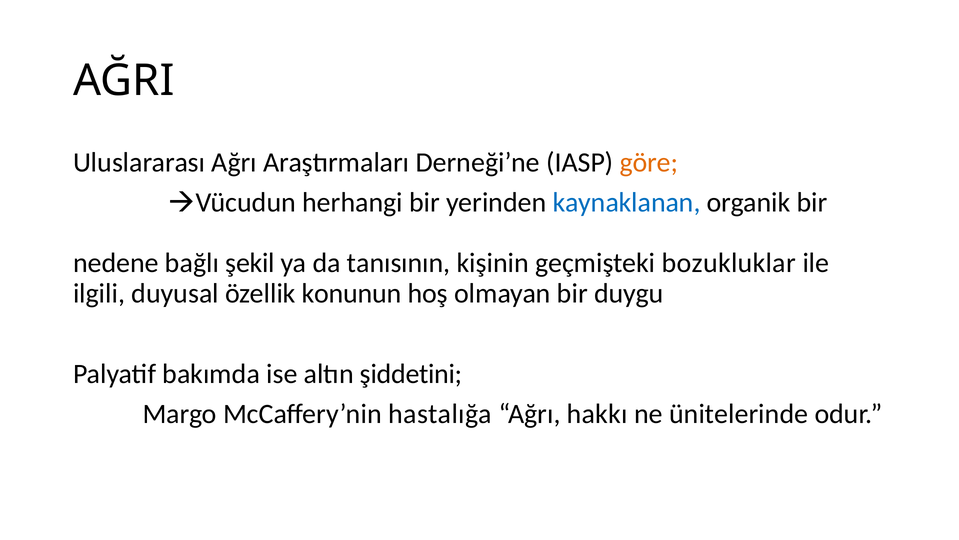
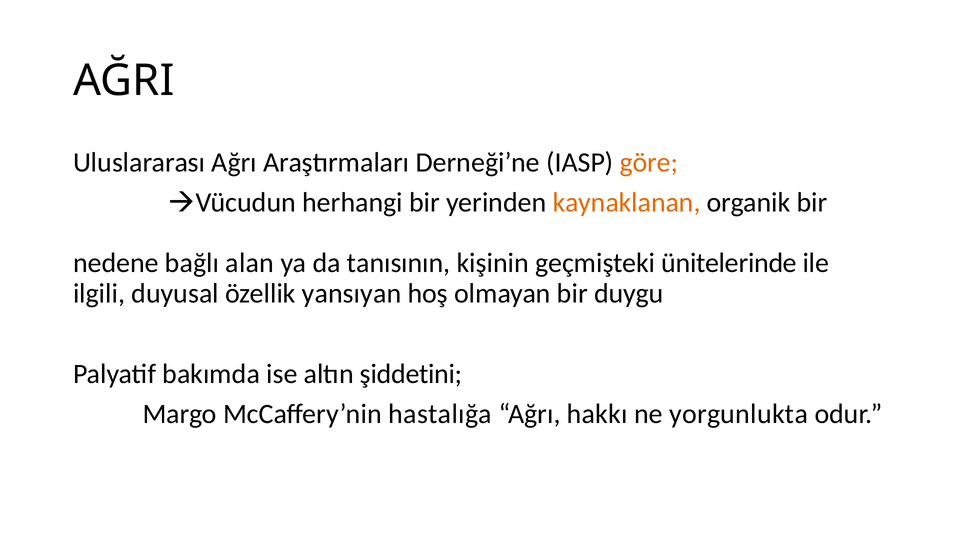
kaynaklanan colour: blue -> orange
şekil: şekil -> alan
bozukluklar: bozukluklar -> ünitelerinde
konunun: konunun -> yansıyan
ünitelerinde: ünitelerinde -> yorgunlukta
